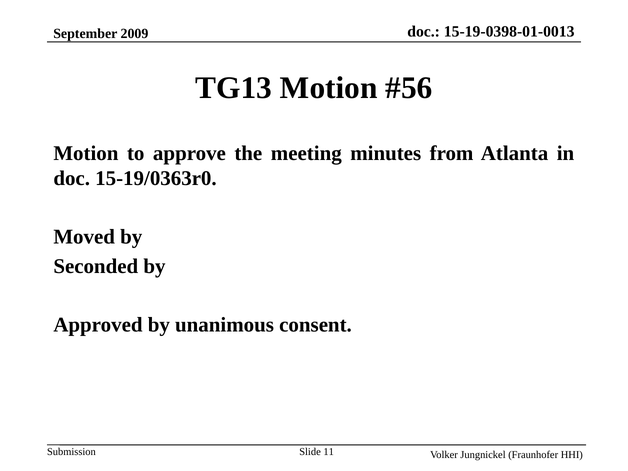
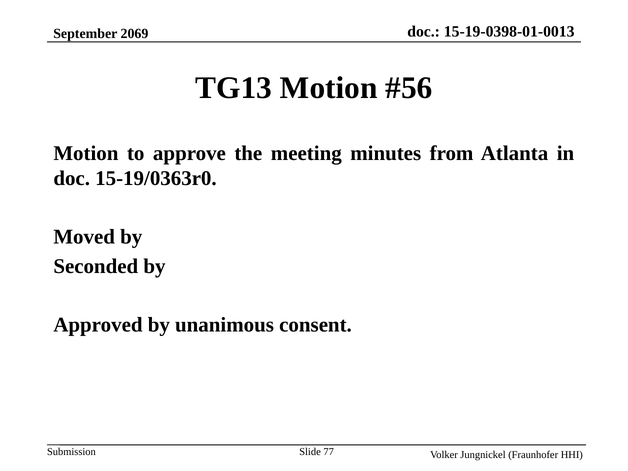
2009: 2009 -> 2069
11: 11 -> 77
